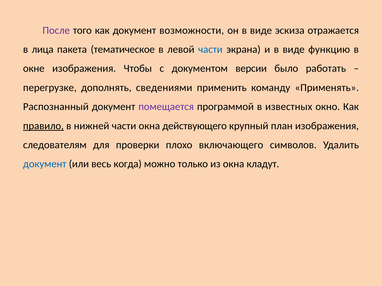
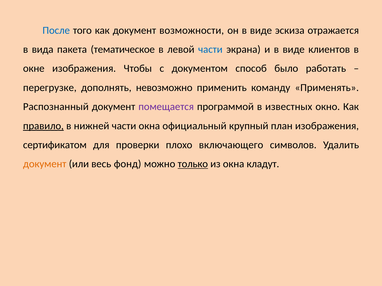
После colour: purple -> blue
лица: лица -> вида
функцию: функцию -> клиентов
версии: версии -> способ
сведениями: сведениями -> невозможно
действующего: действующего -> официальный
следователям: следователям -> сертификатом
документ at (45, 164) colour: blue -> orange
когда: когда -> фонд
только underline: none -> present
